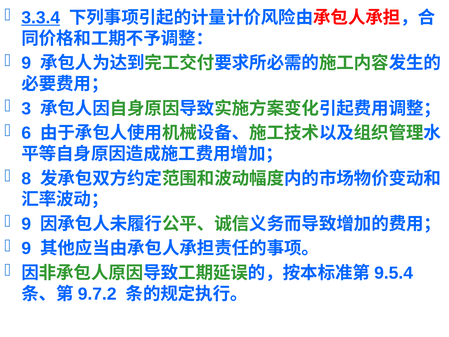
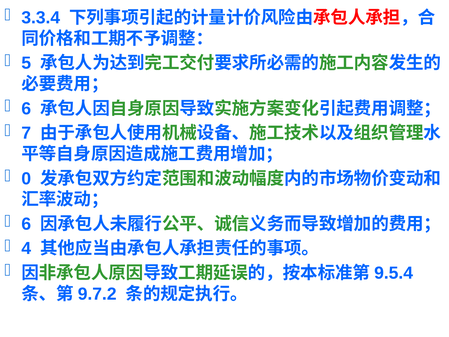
3.3.4 underline: present -> none
9 at (26, 63): 9 -> 5
3 at (26, 109): 3 -> 6
6: 6 -> 7
8: 8 -> 0
9 at (26, 224): 9 -> 6
9 at (26, 248): 9 -> 4
